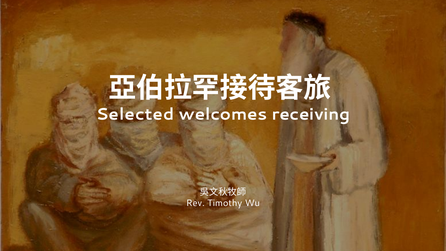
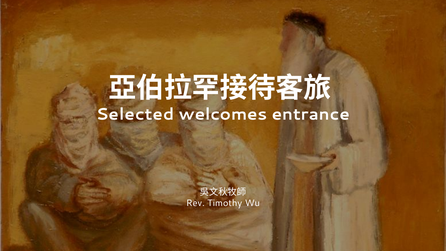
receiving: receiving -> entrance
